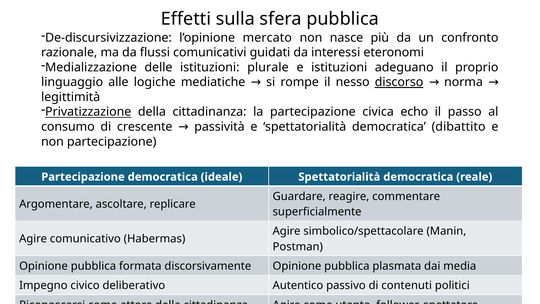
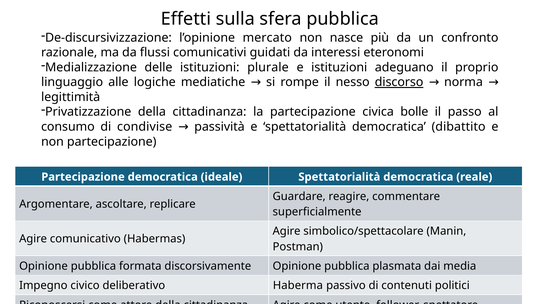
Privatizzazione underline: present -> none
echo: echo -> bolle
crescente: crescente -> condivise
Autentico: Autentico -> Haberma
